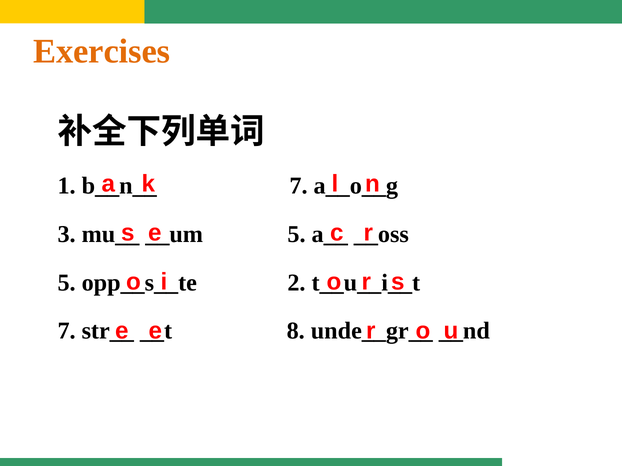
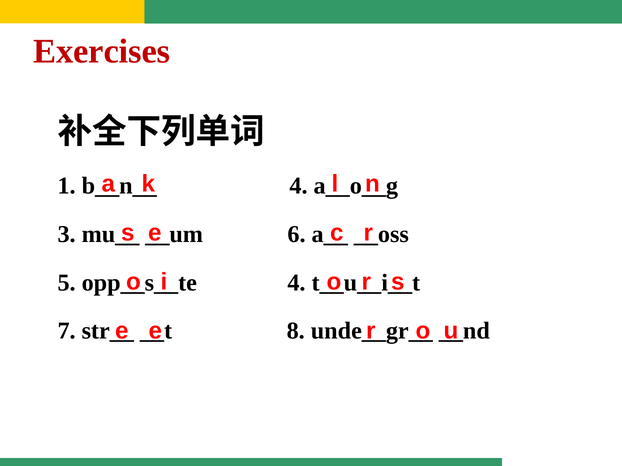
Exercises colour: orange -> red
7 at (299, 186): 7 -> 4
5 at (297, 234): 5 -> 6
2 at (296, 283): 2 -> 4
